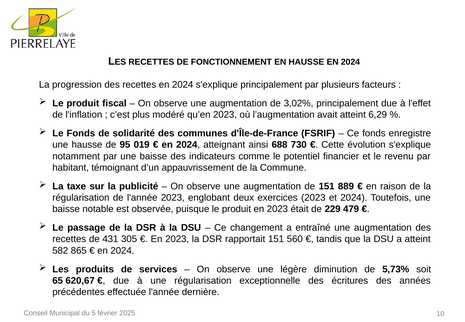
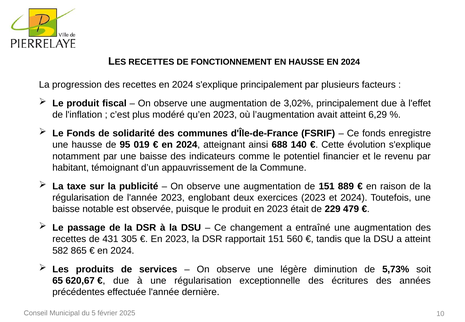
730: 730 -> 140
